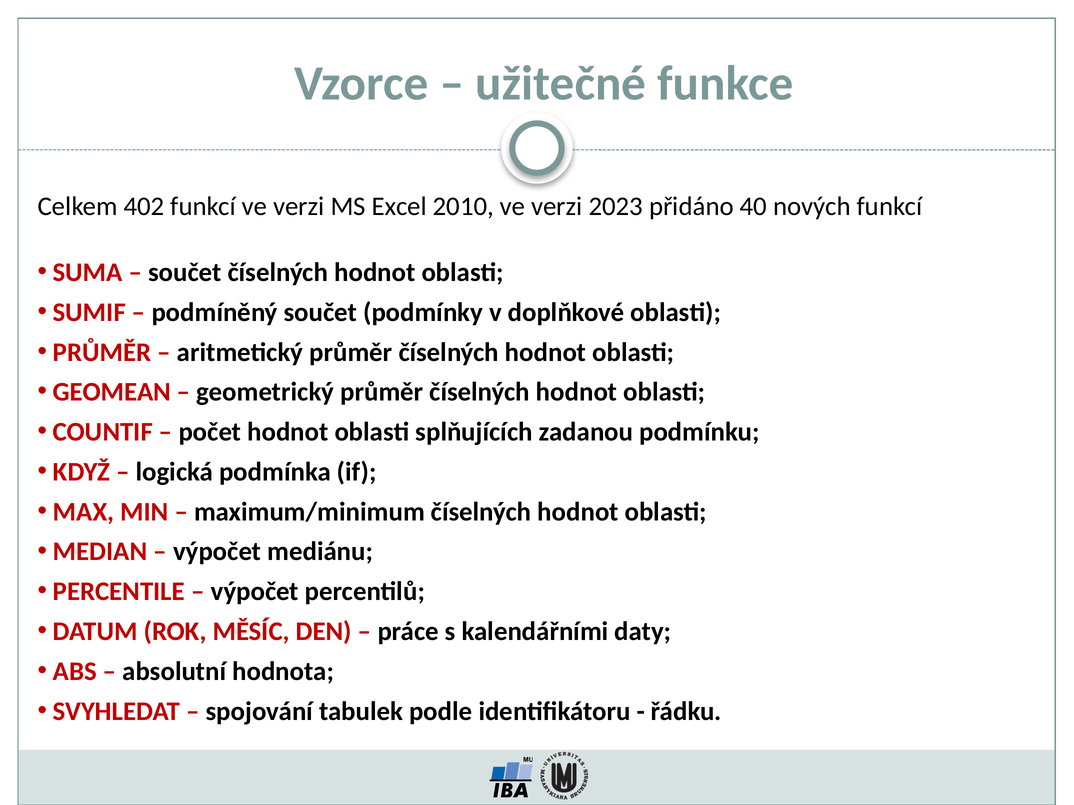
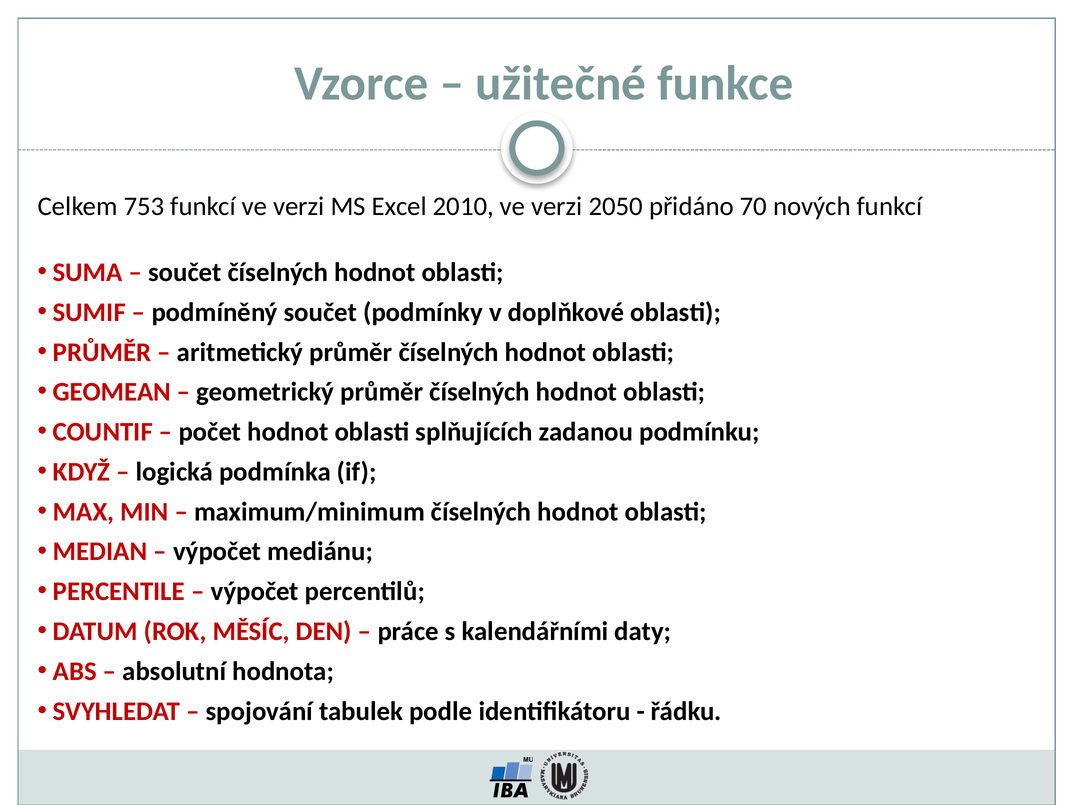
402: 402 -> 753
2023: 2023 -> 2050
40: 40 -> 70
